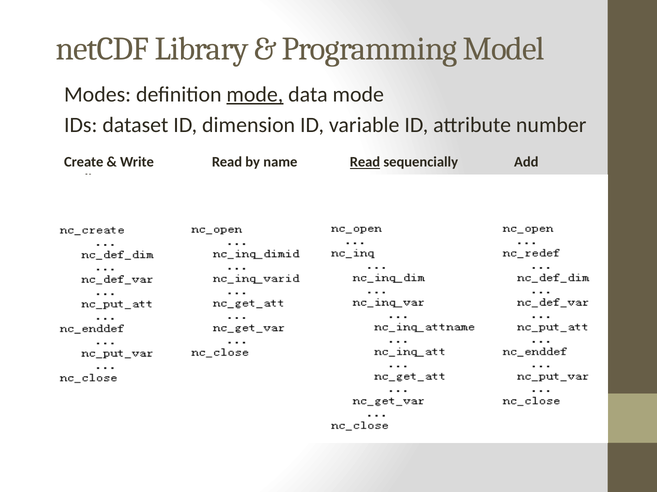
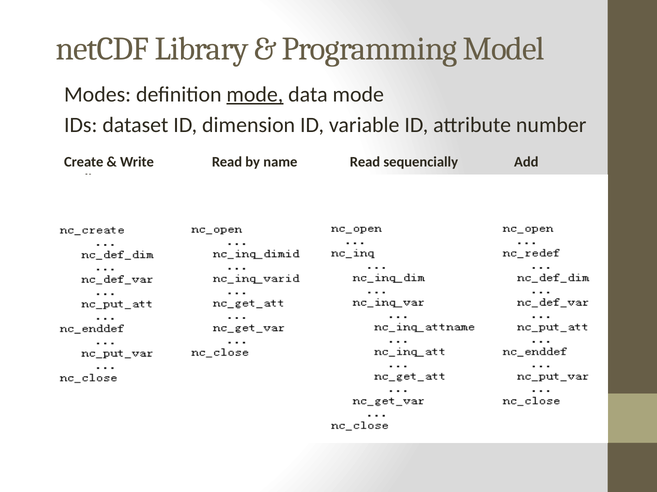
Read at (365, 162) underline: present -> none
